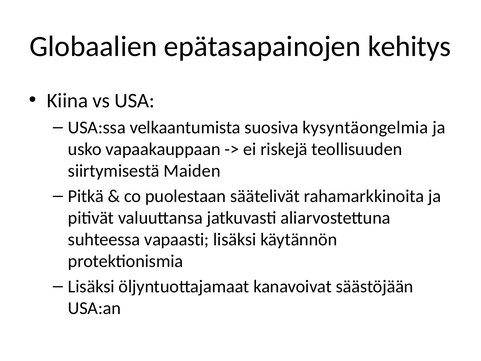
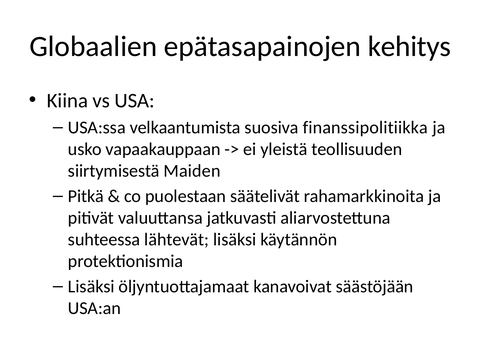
kysyntäongelmia: kysyntäongelmia -> finanssipolitiikka
riskejä: riskejä -> yleistä
vapaasti: vapaasti -> lähtevät
